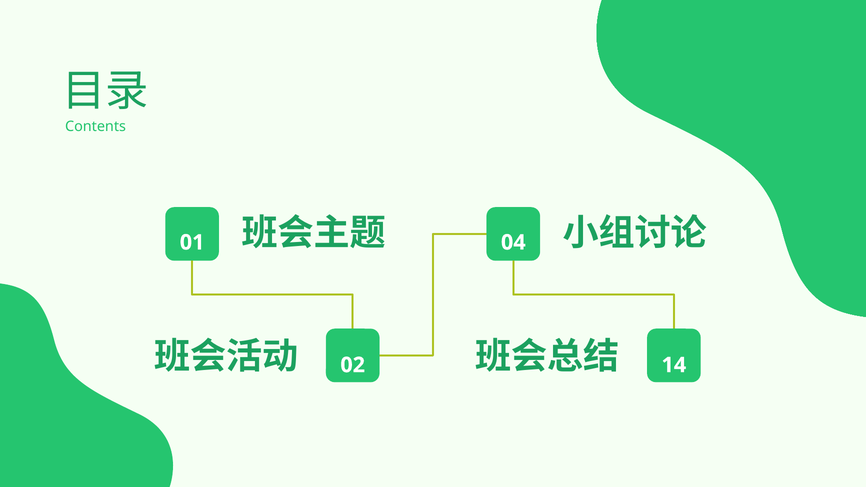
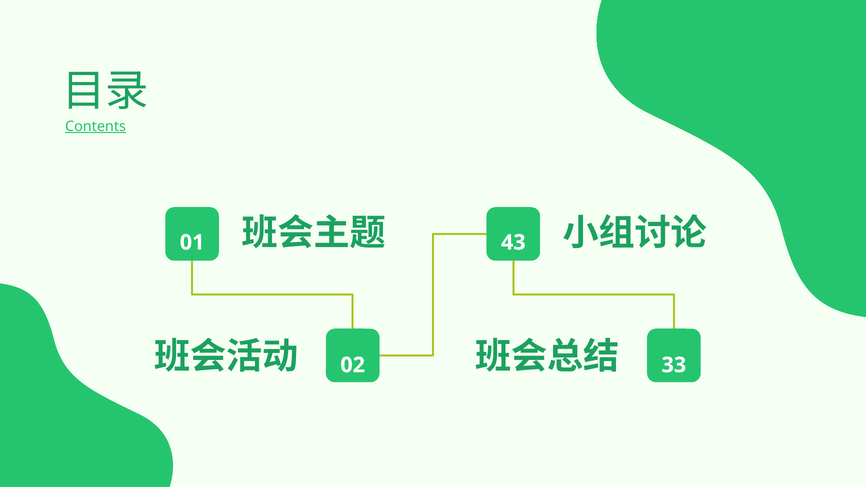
Contents underline: none -> present
04: 04 -> 43
14: 14 -> 33
